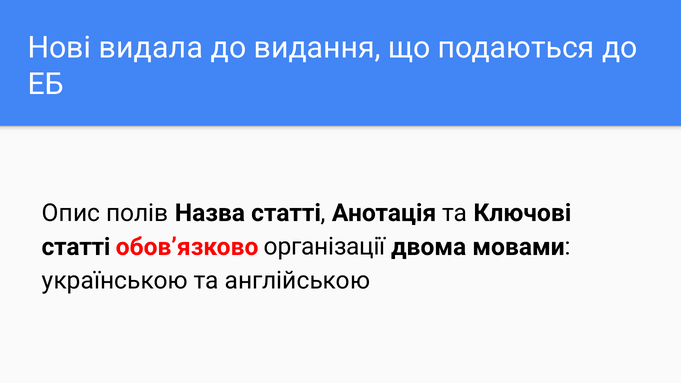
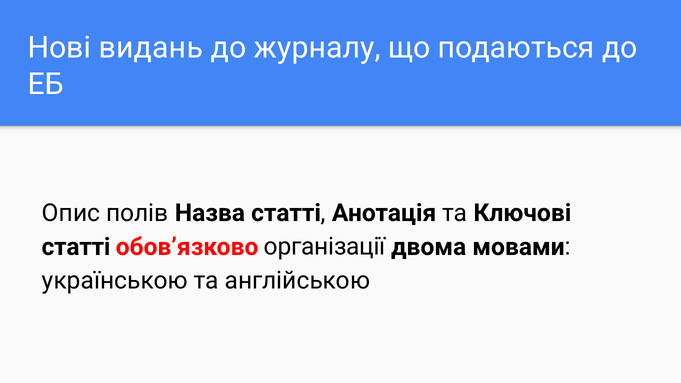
видала: видала -> видань
видання: видання -> журналу
